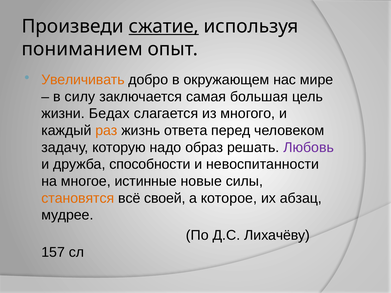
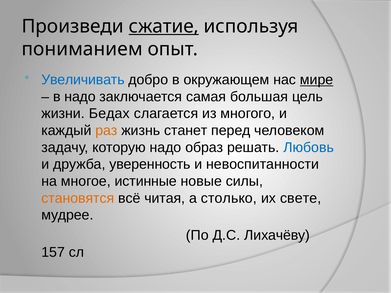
Увеличивать colour: orange -> blue
мире underline: none -> present
в силу: силу -> надо
ответа: ответа -> станет
Любовь colour: purple -> blue
способности: способности -> уверенность
своей: своей -> читая
которое: которое -> столько
абзац: абзац -> свете
